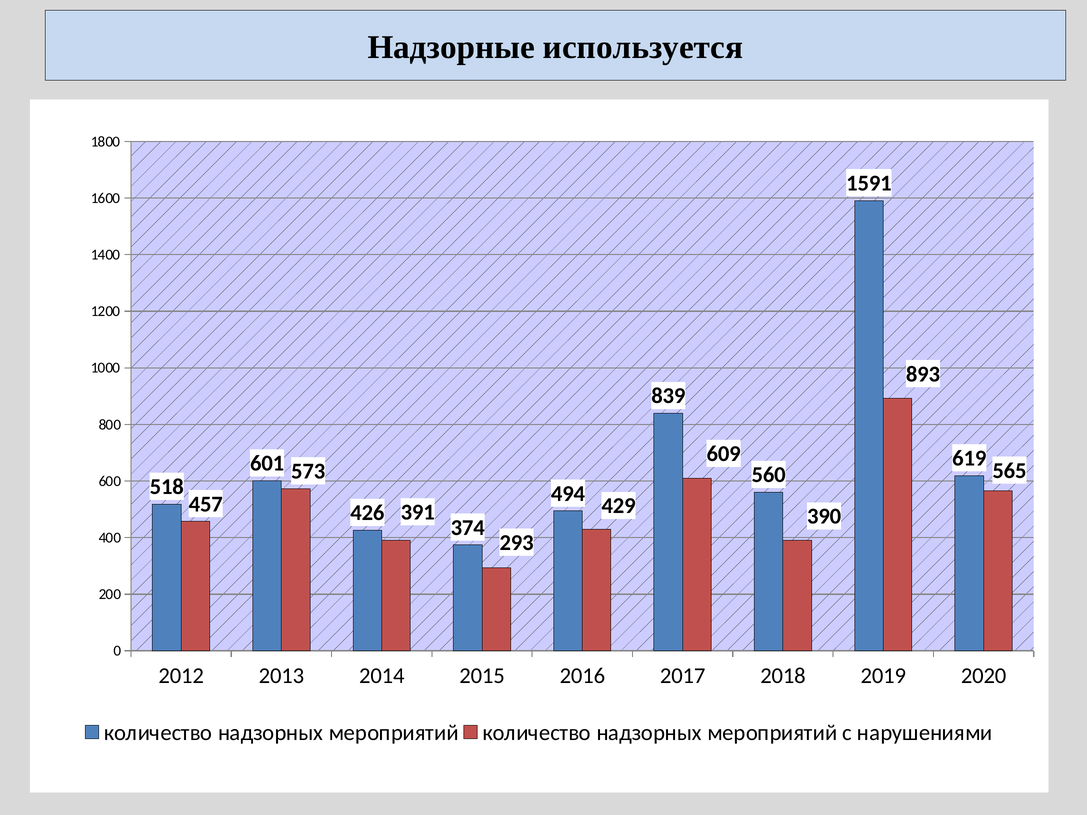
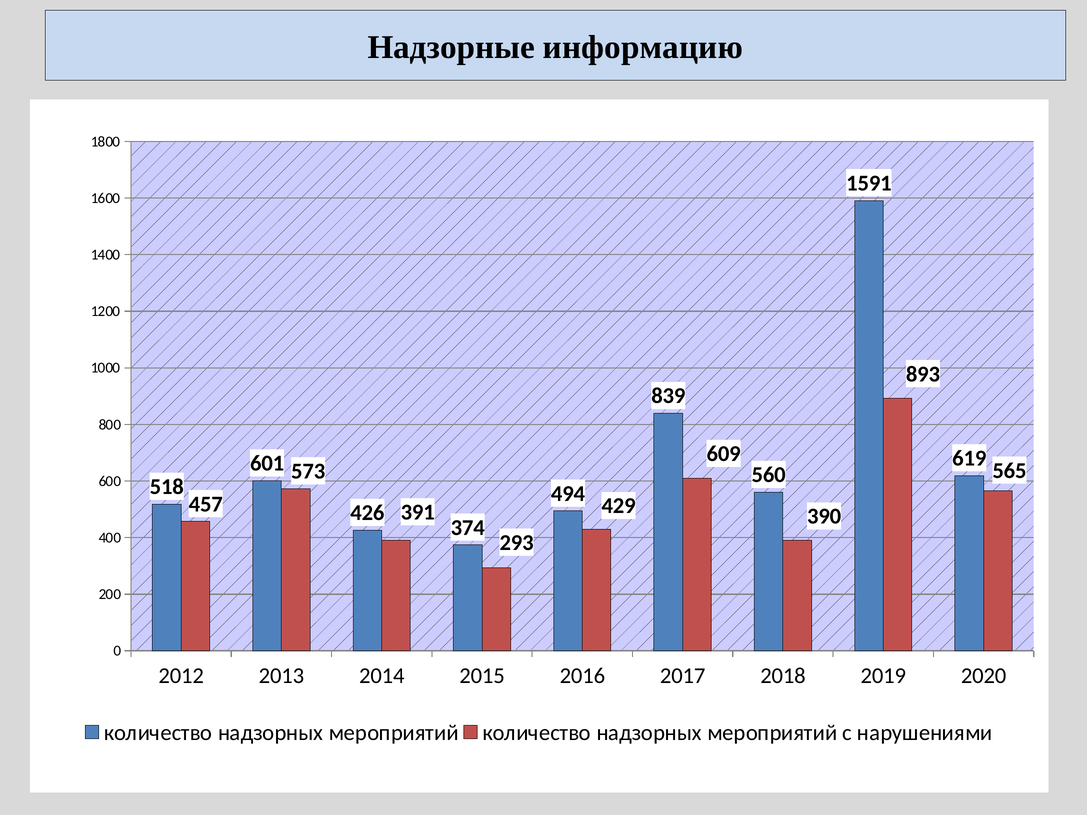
используется: используется -> информацию
